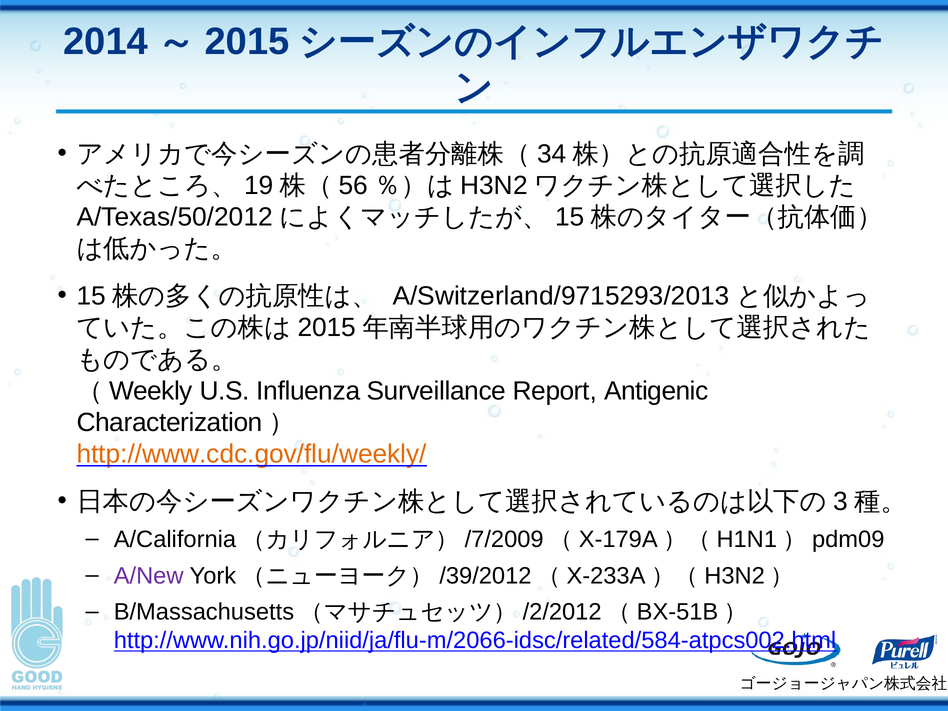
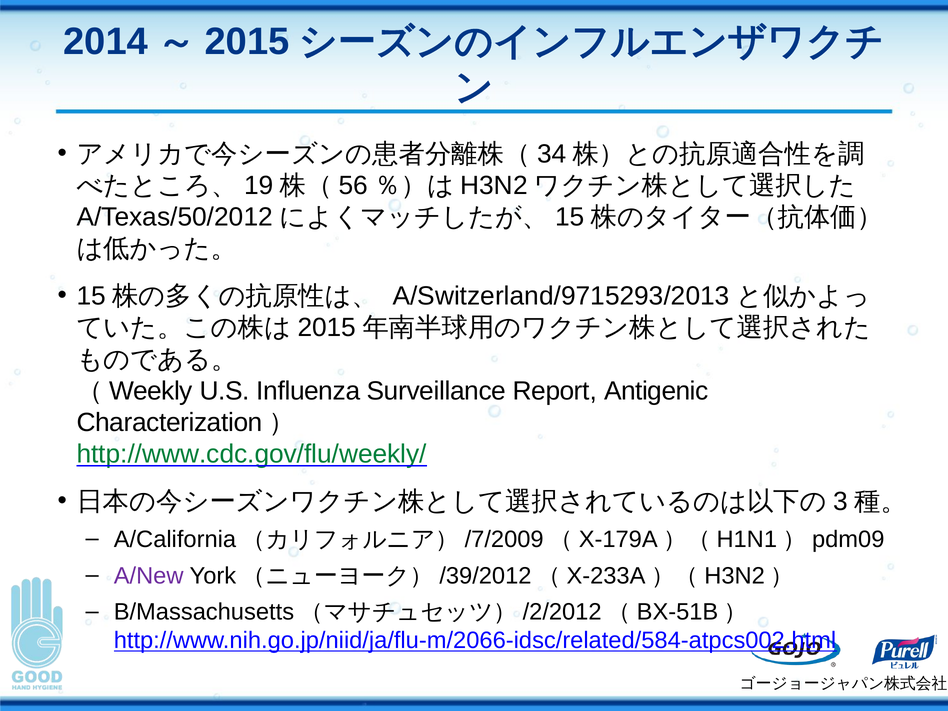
http://www.cdc.gov/flu/weekly/ colour: orange -> green
